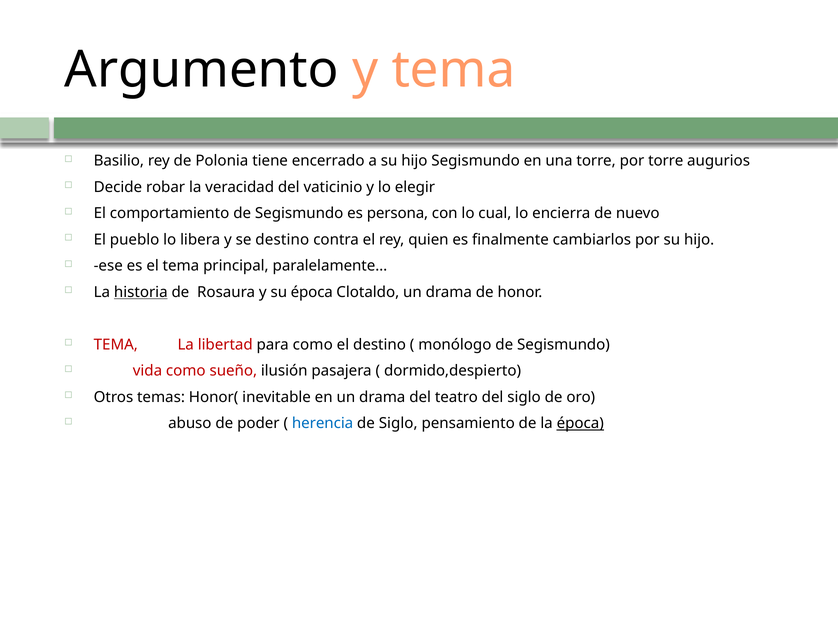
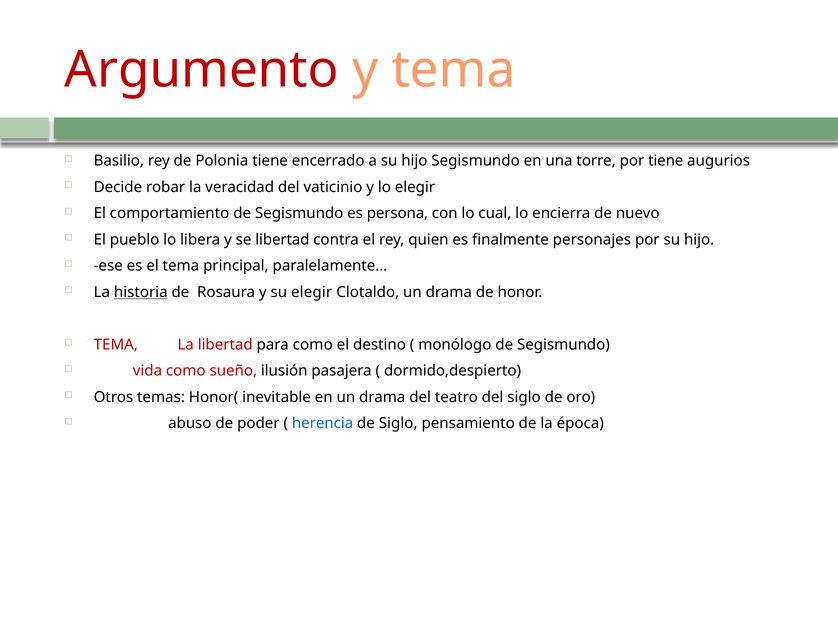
Argumento colour: black -> red
por torre: torre -> tiene
se destino: destino -> libertad
cambiarlos: cambiarlos -> personajes
su época: época -> elegir
época at (580, 423) underline: present -> none
